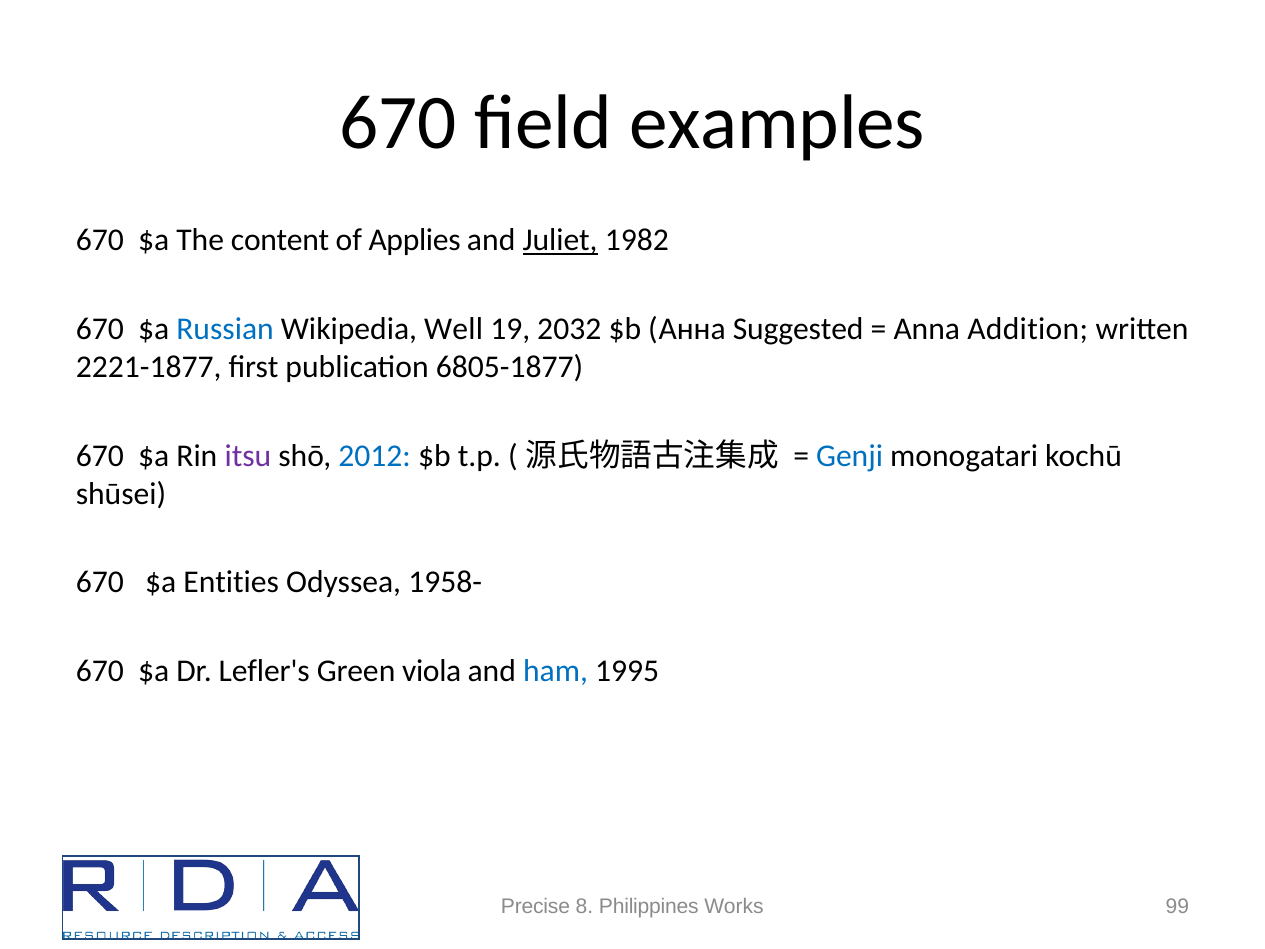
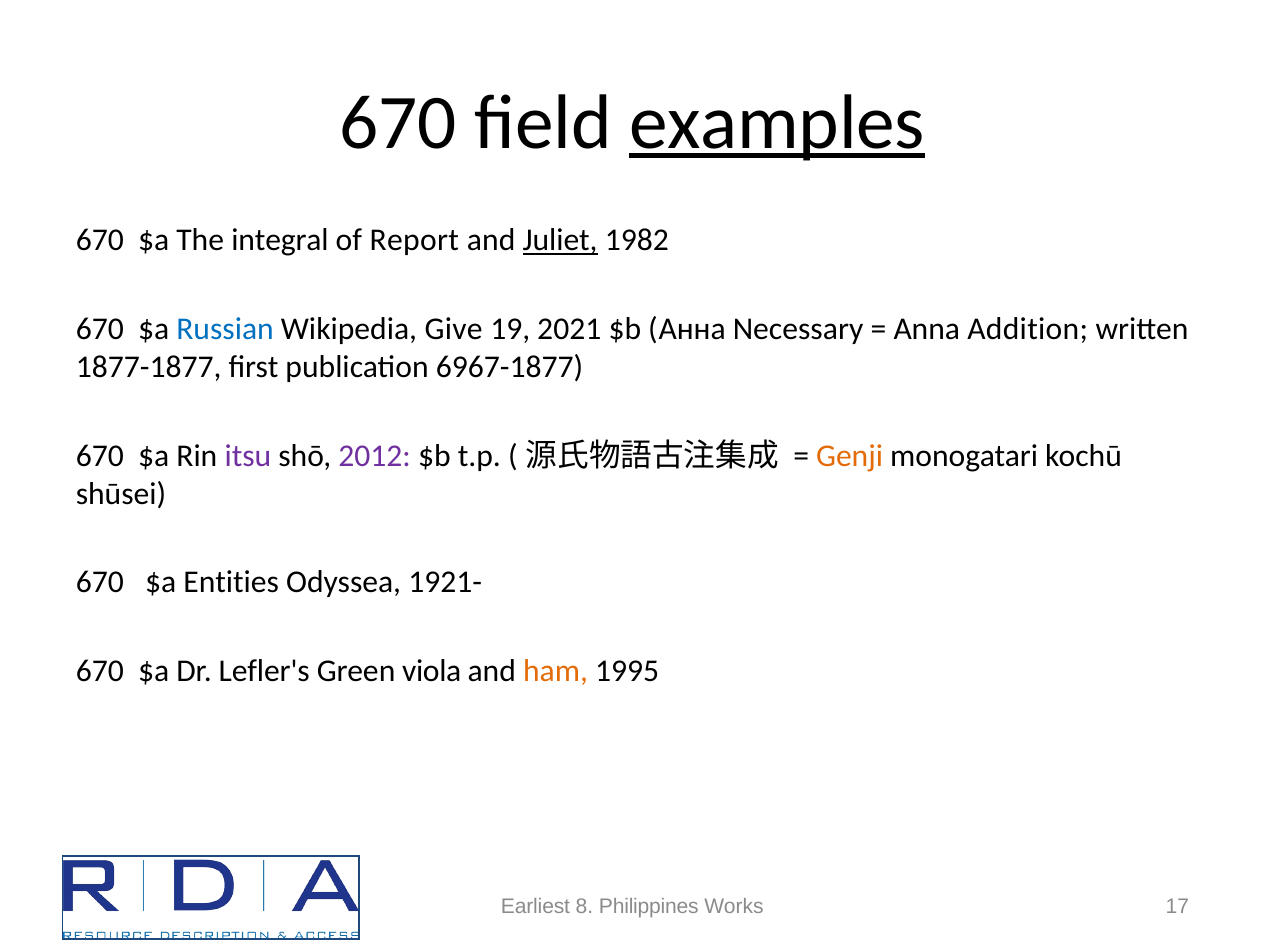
examples underline: none -> present
content: content -> integral
Applies: Applies -> Report
Well: Well -> Give
2032: 2032 -> 2021
Suggested: Suggested -> Necessary
2221-1877: 2221-1877 -> 1877-1877
6805-1877: 6805-1877 -> 6967-1877
2012 colour: blue -> purple
Genji colour: blue -> orange
1958-: 1958- -> 1921-
ham colour: blue -> orange
Precise: Precise -> Earliest
99: 99 -> 17
